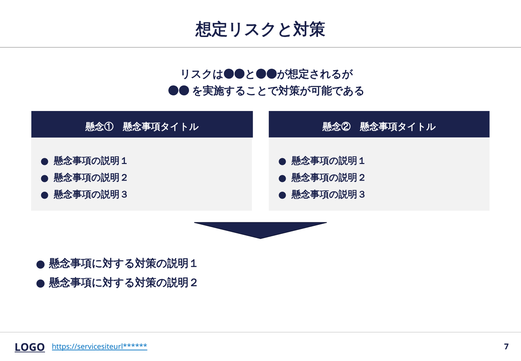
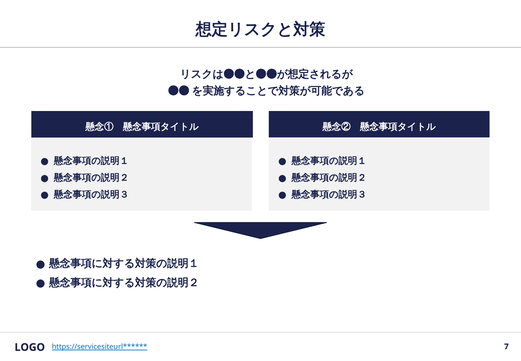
LOGO underline: present -> none
